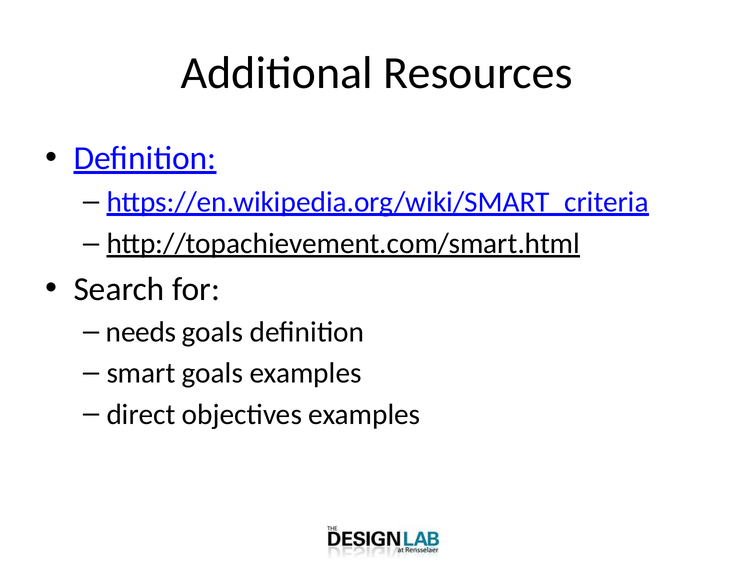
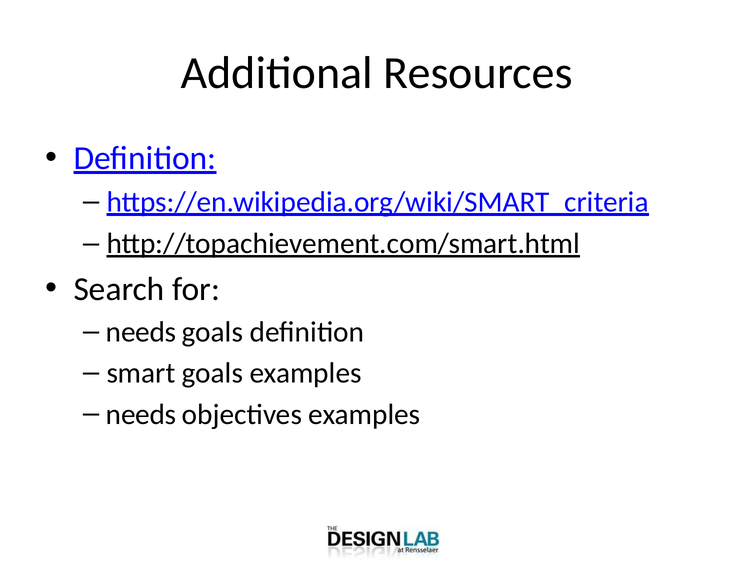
direct at (141, 415): direct -> needs
